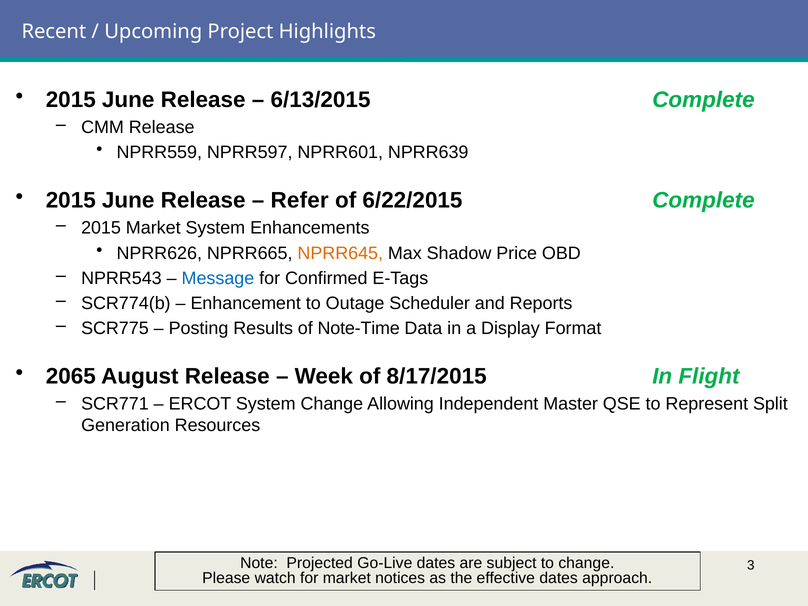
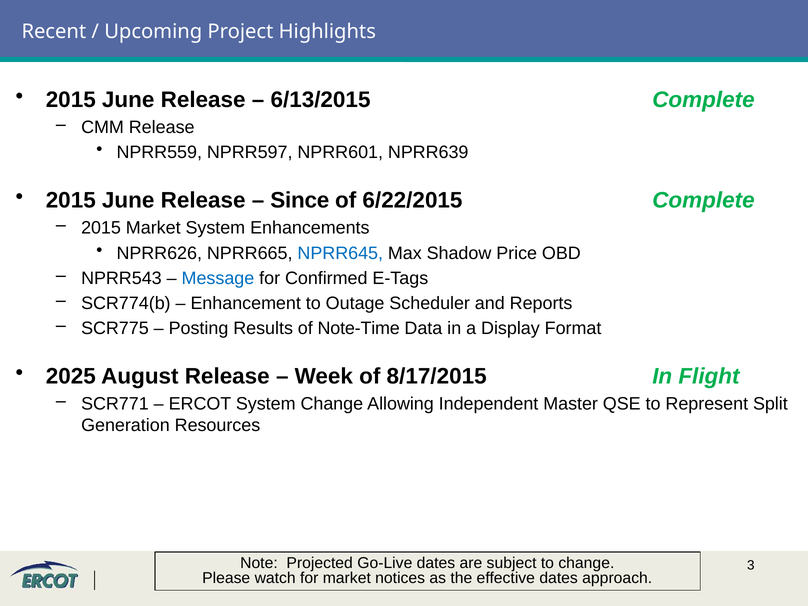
Refer: Refer -> Since
NPRR645 colour: orange -> blue
2065: 2065 -> 2025
